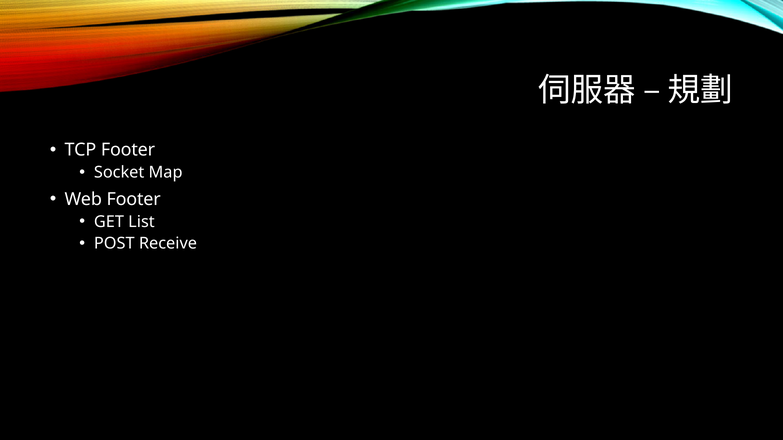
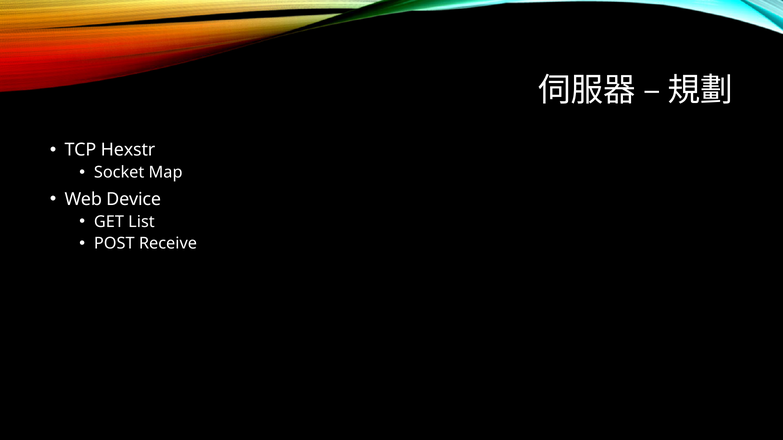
TCP Footer: Footer -> Hexstr
Web Footer: Footer -> Device
